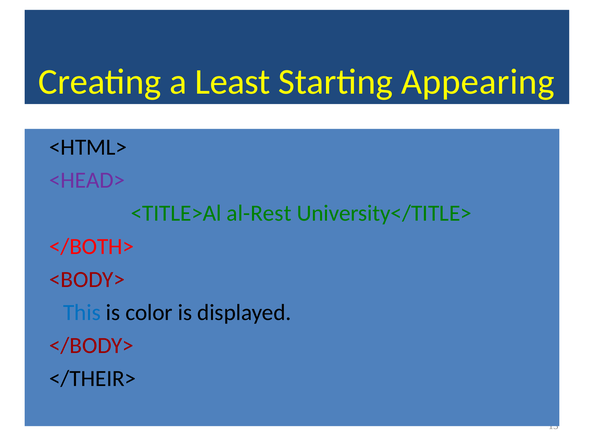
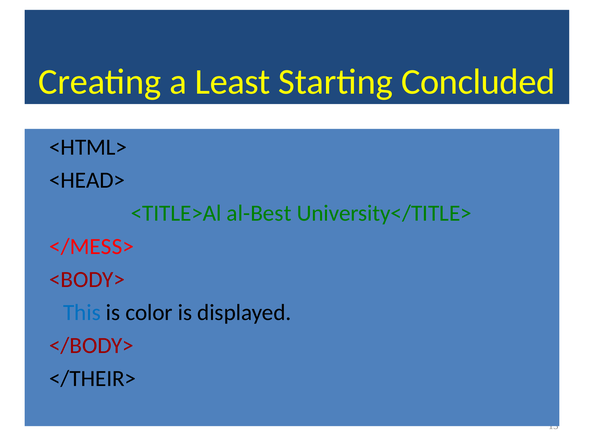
Appearing: Appearing -> Concluded
<HEAD> colour: purple -> black
al-Rest: al-Rest -> al-Best
</BOTH>: </BOTH> -> </MESS>
